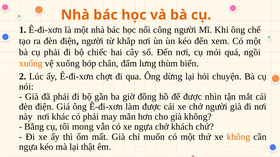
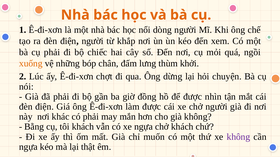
công: công -> dòng
vệ xuống: xuống -> những
biển: biển -> khởi
tôi mong: mong -> khách
không at (238, 137) colour: orange -> purple
